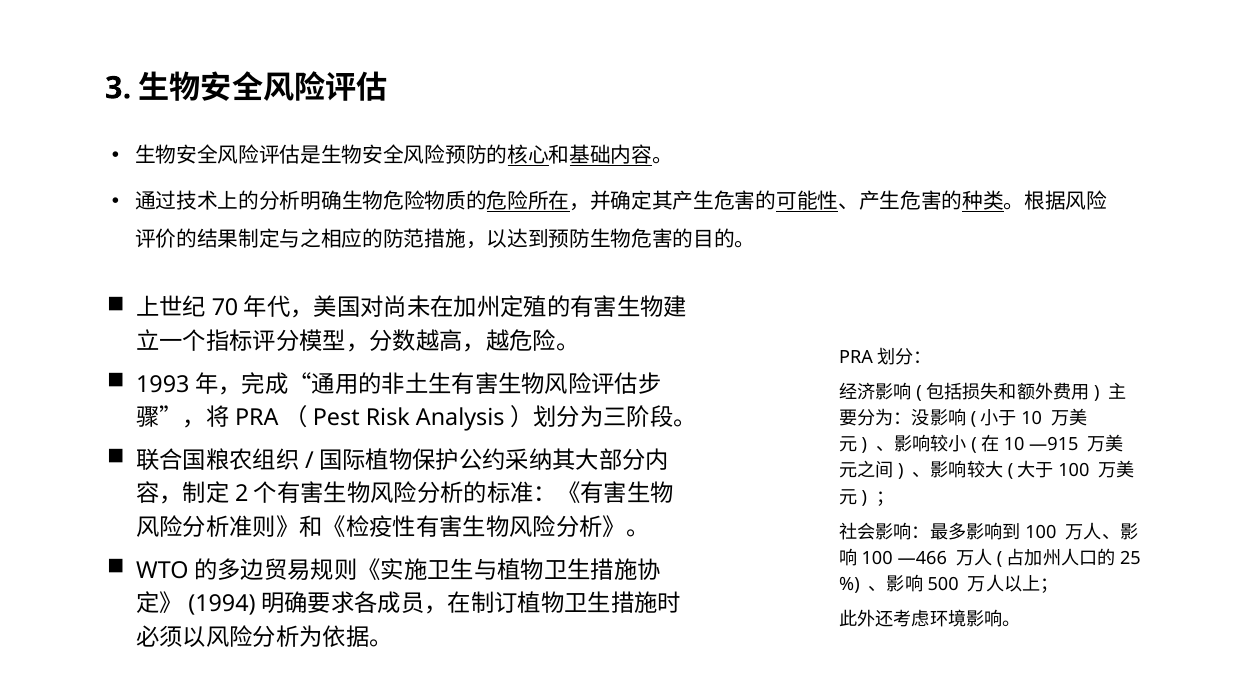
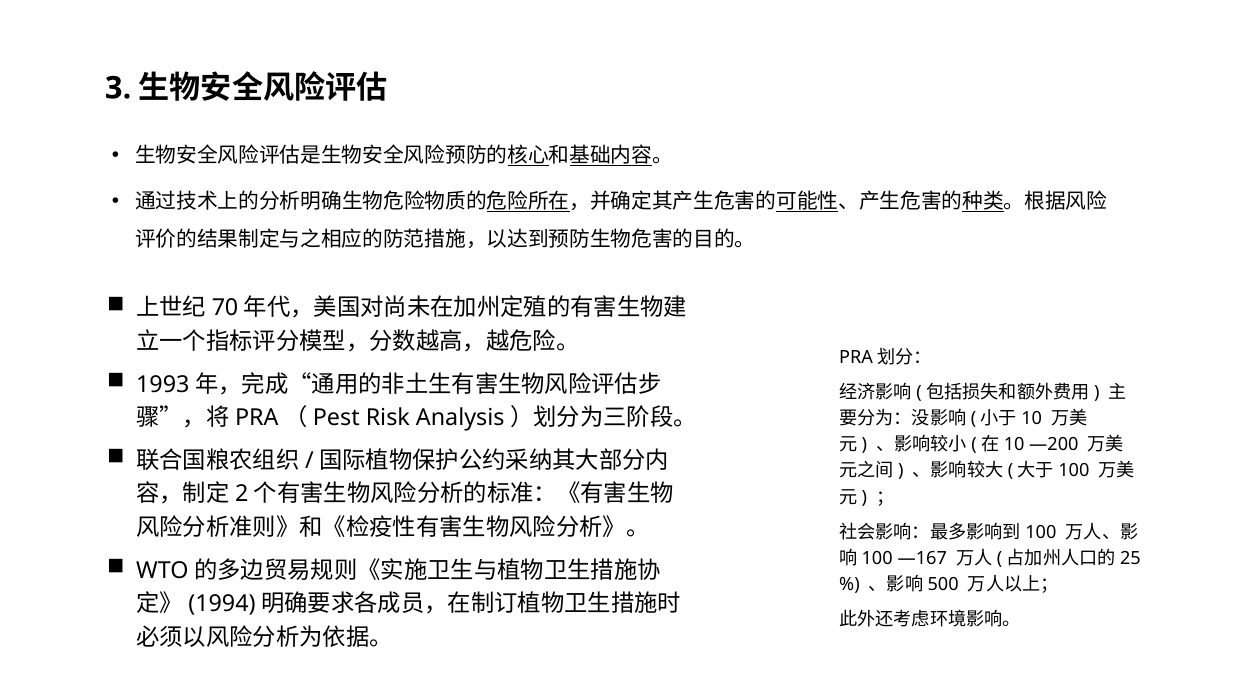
―915: ―915 -> ―200
―466: ―466 -> ―167
